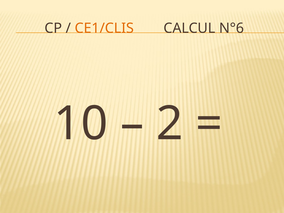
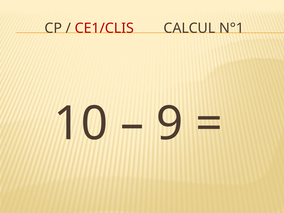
CE1/CLIS colour: orange -> red
N°6: N°6 -> N°1
2: 2 -> 9
